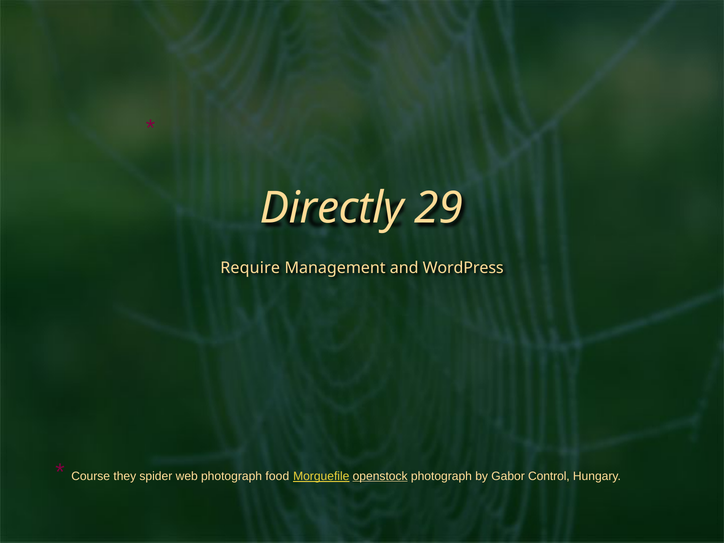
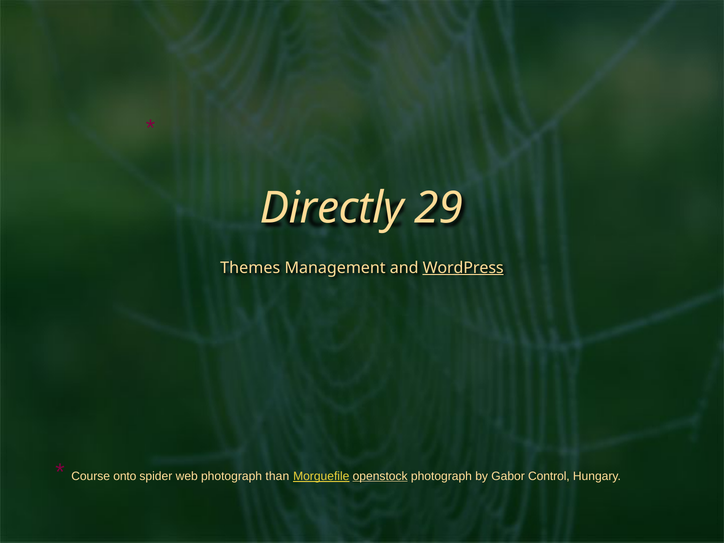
Require: Require -> Themes
WordPress underline: none -> present
they: they -> onto
food: food -> than
